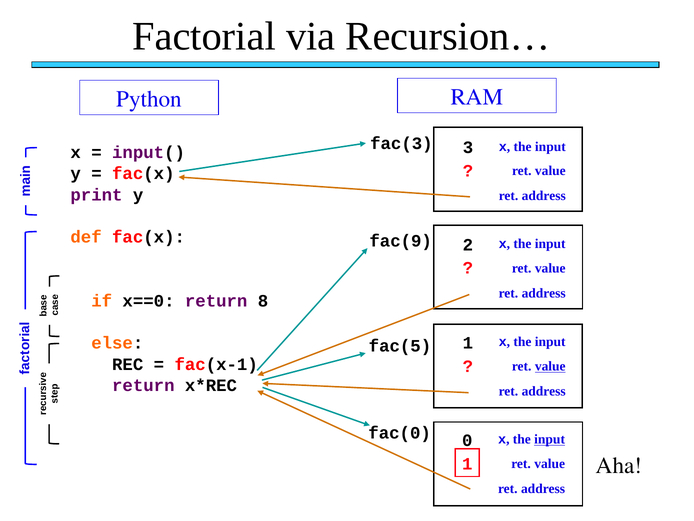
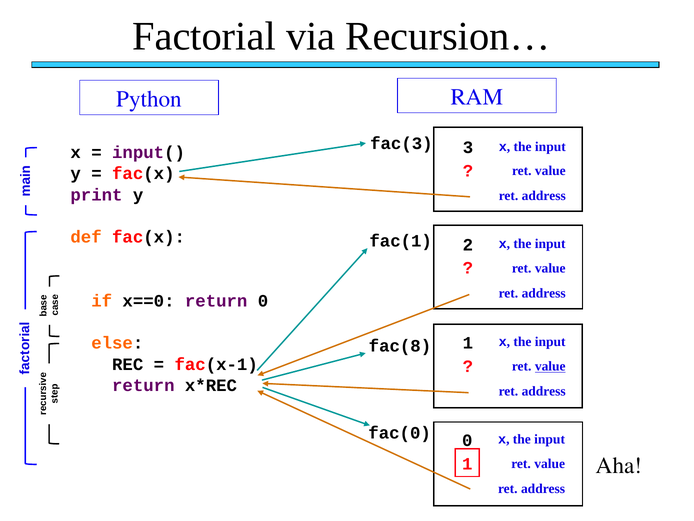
fac(9: fac(9 -> fac(1
return 8: 8 -> 0
fac(5: fac(5 -> fac(8
input at (550, 439) underline: present -> none
